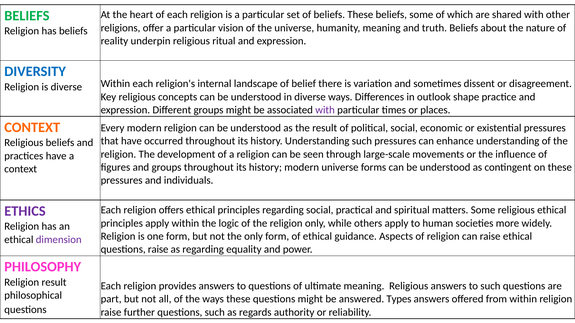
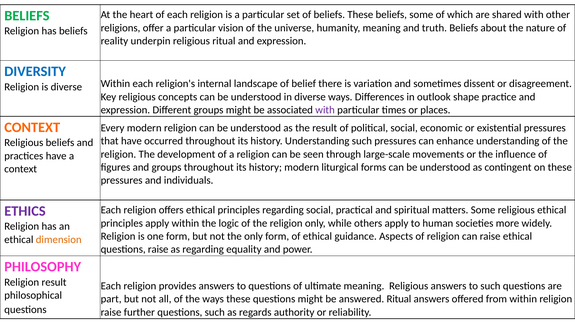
modern universe: universe -> liturgical
dimension colour: purple -> orange
answered Types: Types -> Ritual
